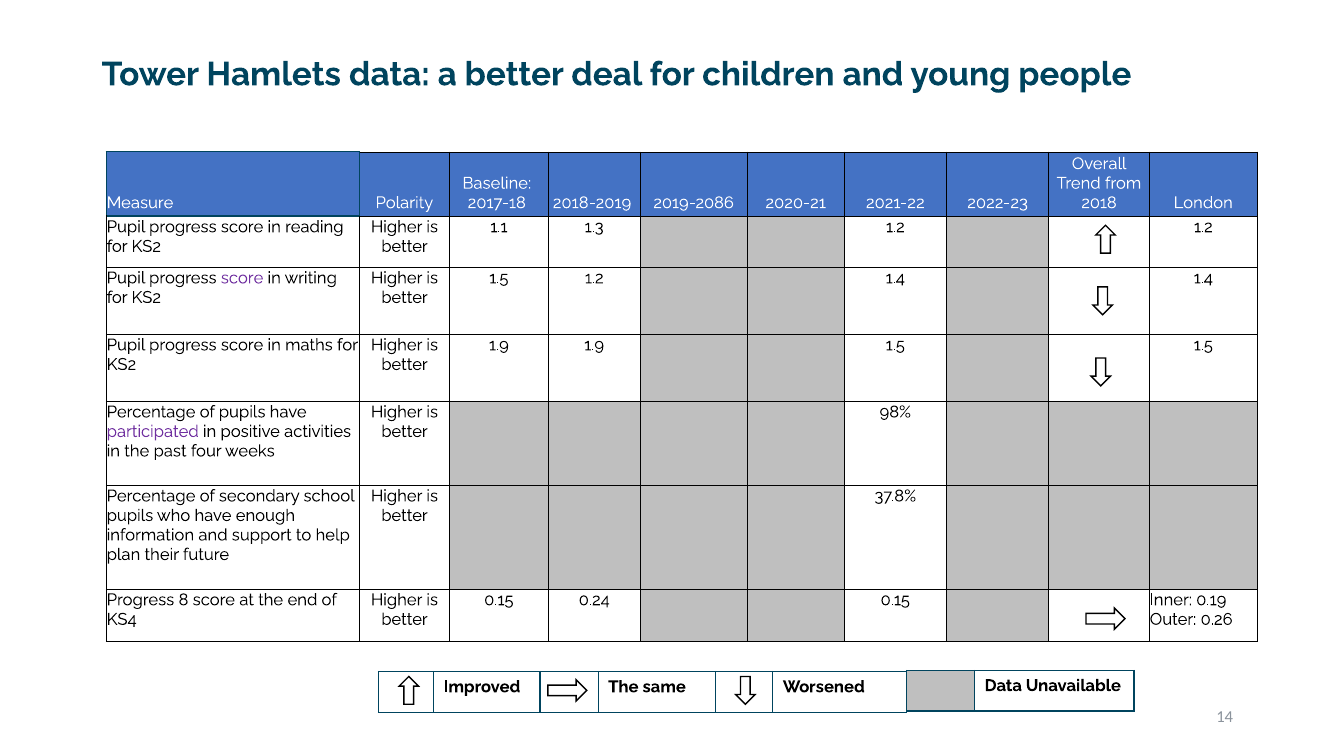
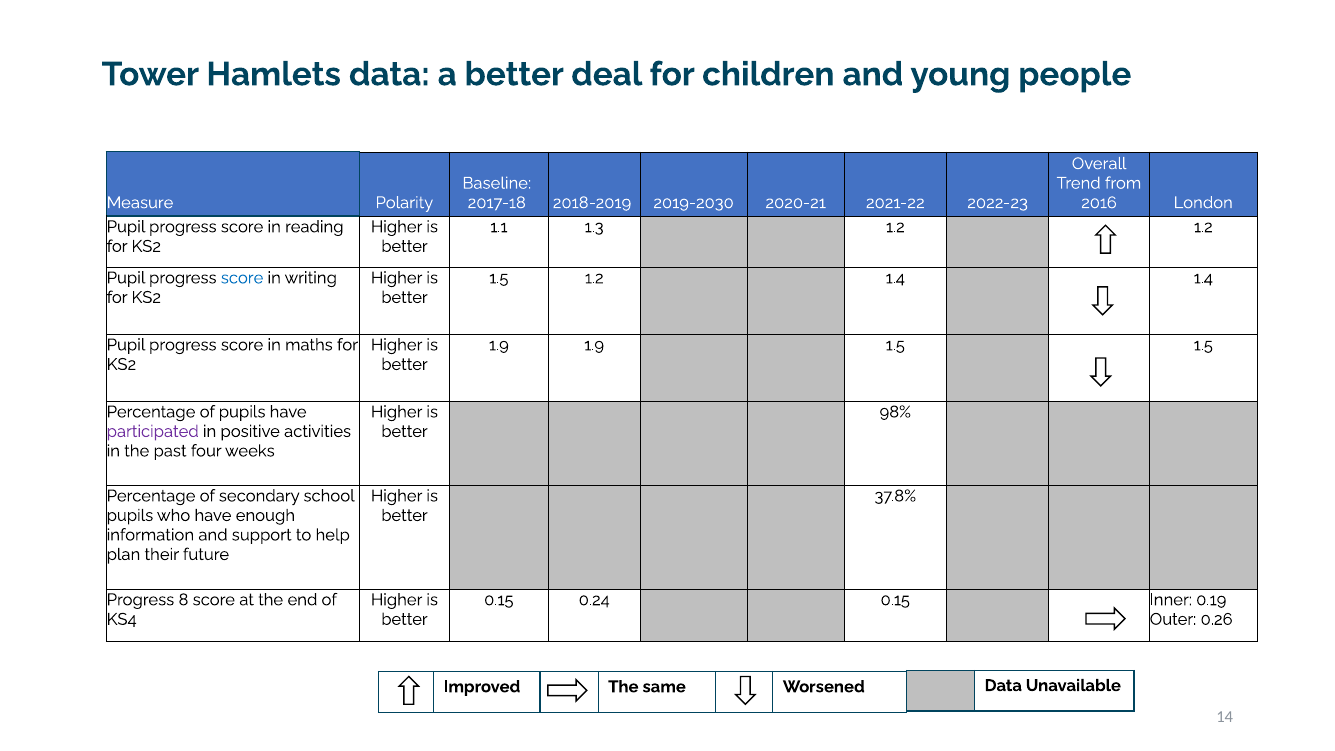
2019-2086: 2019-2086 -> 2019-2030
2018: 2018 -> 2016
score at (242, 278) colour: purple -> blue
